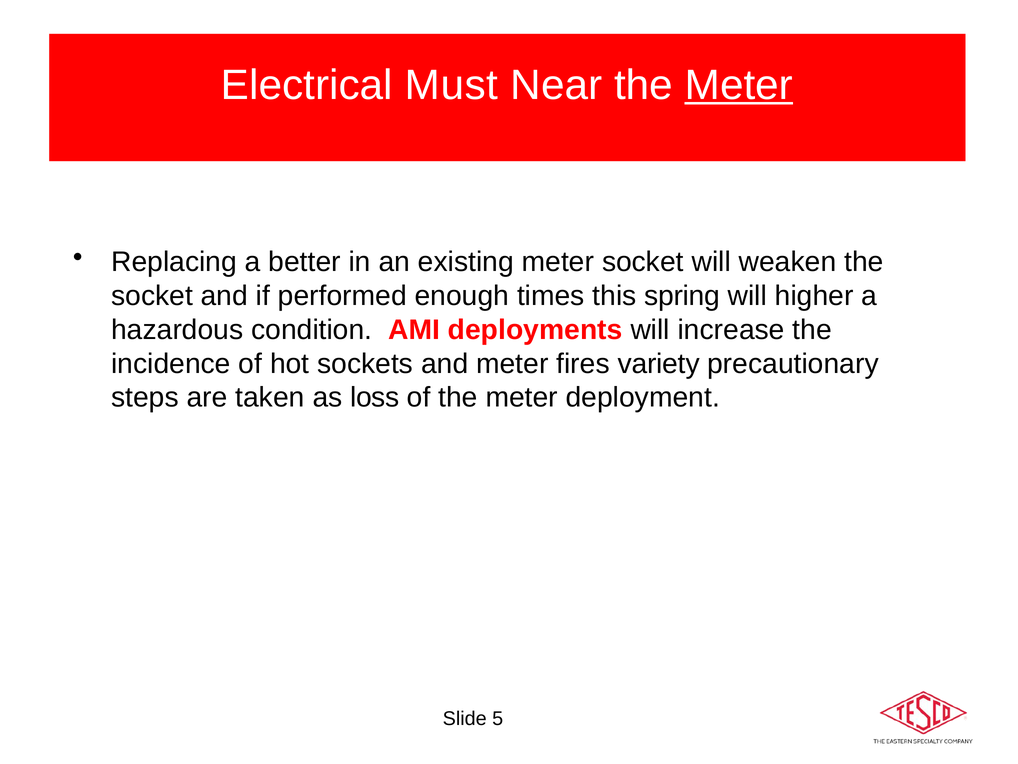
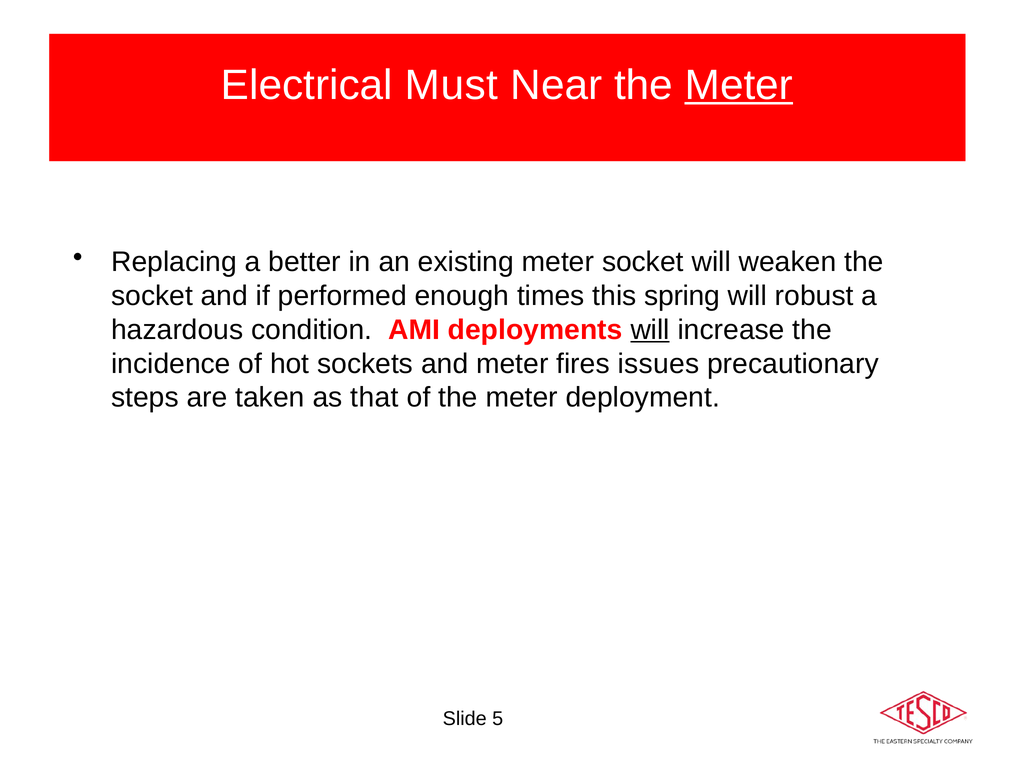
higher: higher -> robust
will at (650, 329) underline: none -> present
variety: variety -> issues
loss: loss -> that
